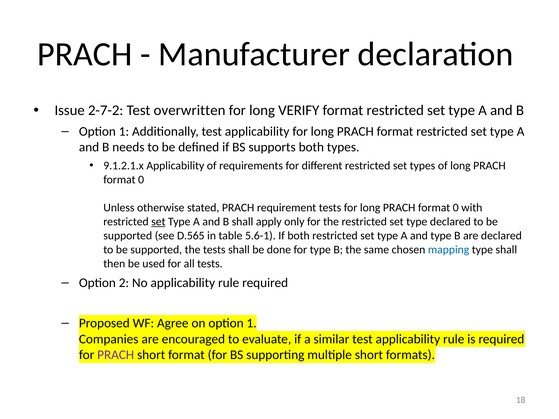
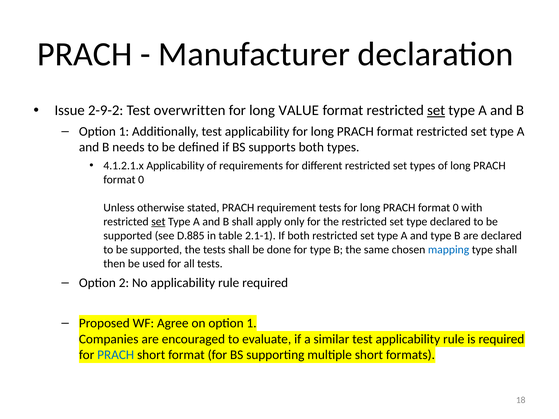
2-7-2: 2-7-2 -> 2-9-2
VERIFY: VERIFY -> VALUE
set at (436, 110) underline: none -> present
9.1.2.1.x: 9.1.2.1.x -> 4.1.2.1.x
D.565: D.565 -> D.885
5.6-1: 5.6-1 -> 2.1-1
PRACH at (116, 355) colour: purple -> blue
